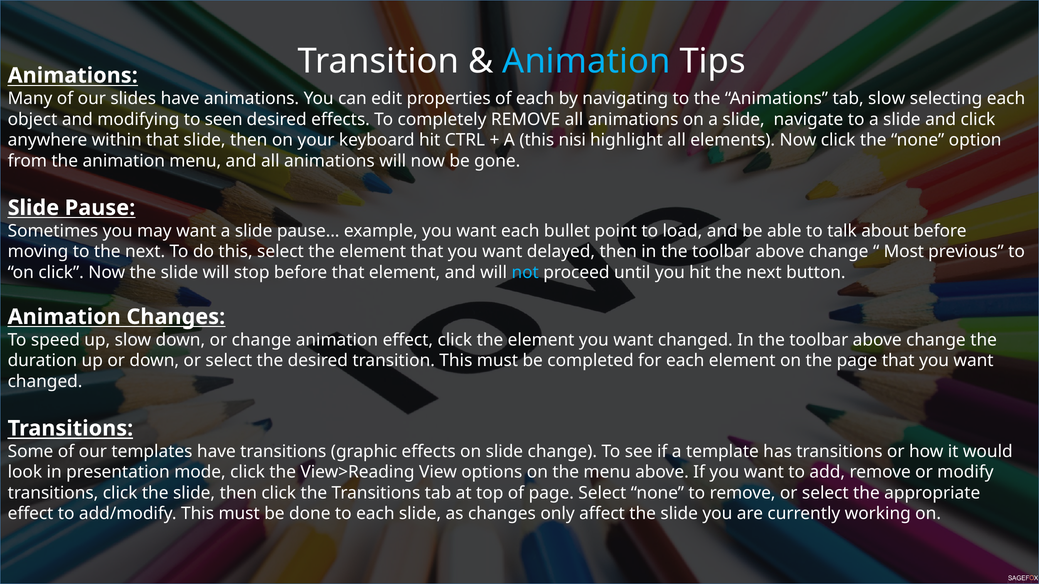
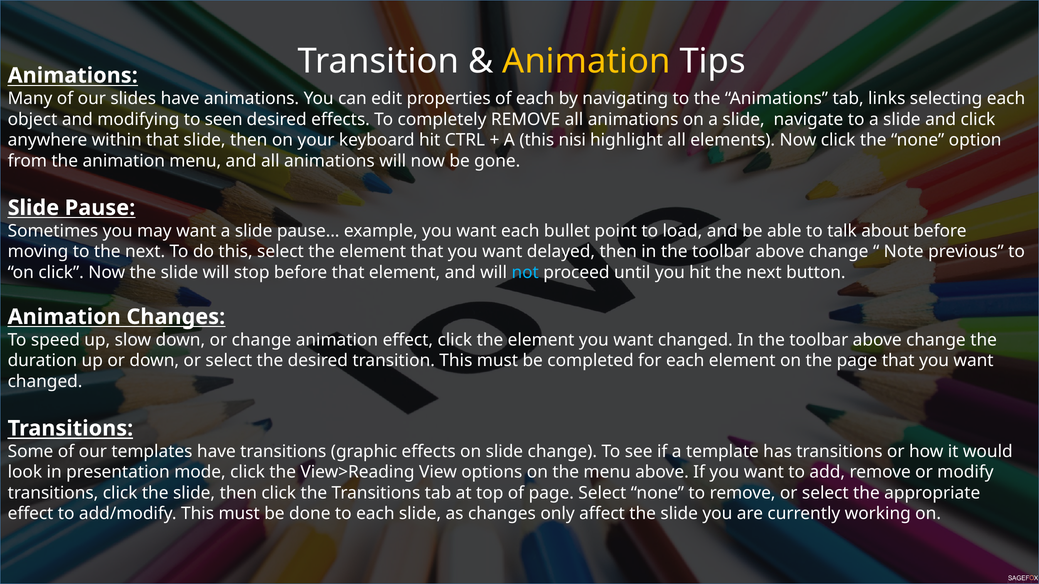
Animation at (586, 61) colour: light blue -> yellow
tab slow: slow -> links
Most: Most -> Note
